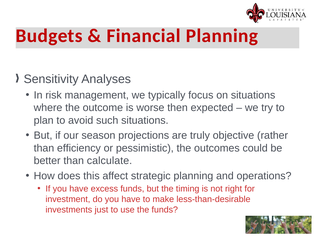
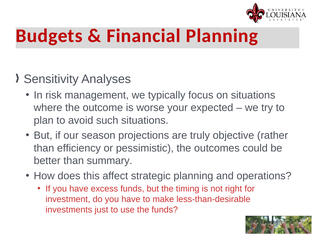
then: then -> your
calculate: calculate -> summary
